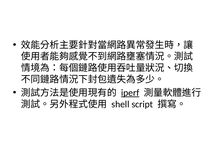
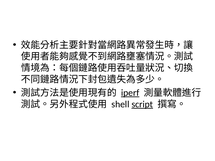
script underline: none -> present
